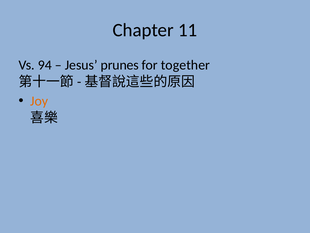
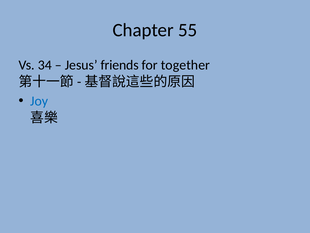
11: 11 -> 55
94: 94 -> 34
prunes: prunes -> friends
Joy colour: orange -> blue
